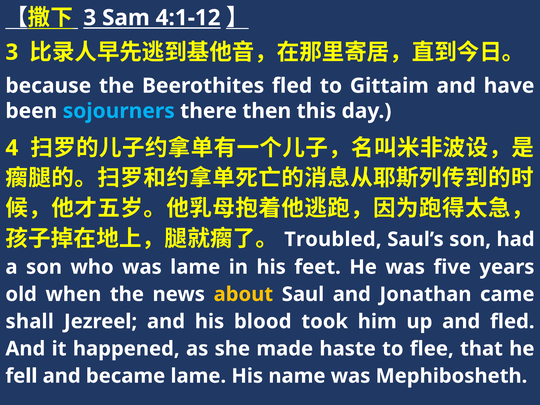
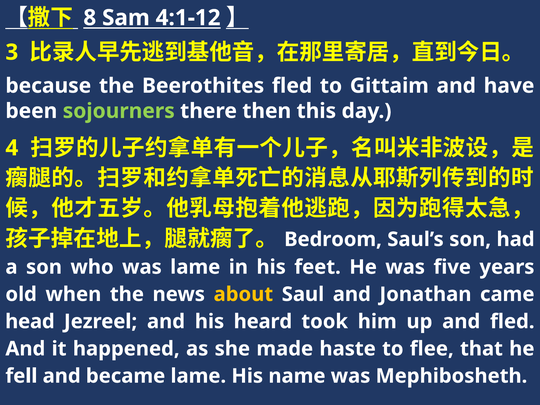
3 at (90, 18): 3 -> 8
sojourners colour: light blue -> light green
Troubled: Troubled -> Bedroom
shall: shall -> head
blood: blood -> heard
